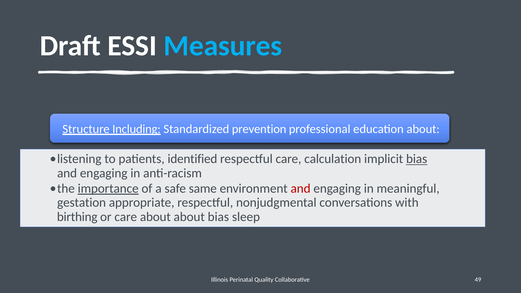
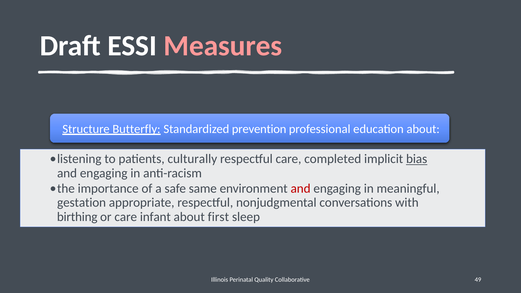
Measures colour: light blue -> pink
Including: Including -> Butterfly
identified: identified -> culturally
calculation: calculation -> completed
importance underline: present -> none
care about: about -> infant
about bias: bias -> first
